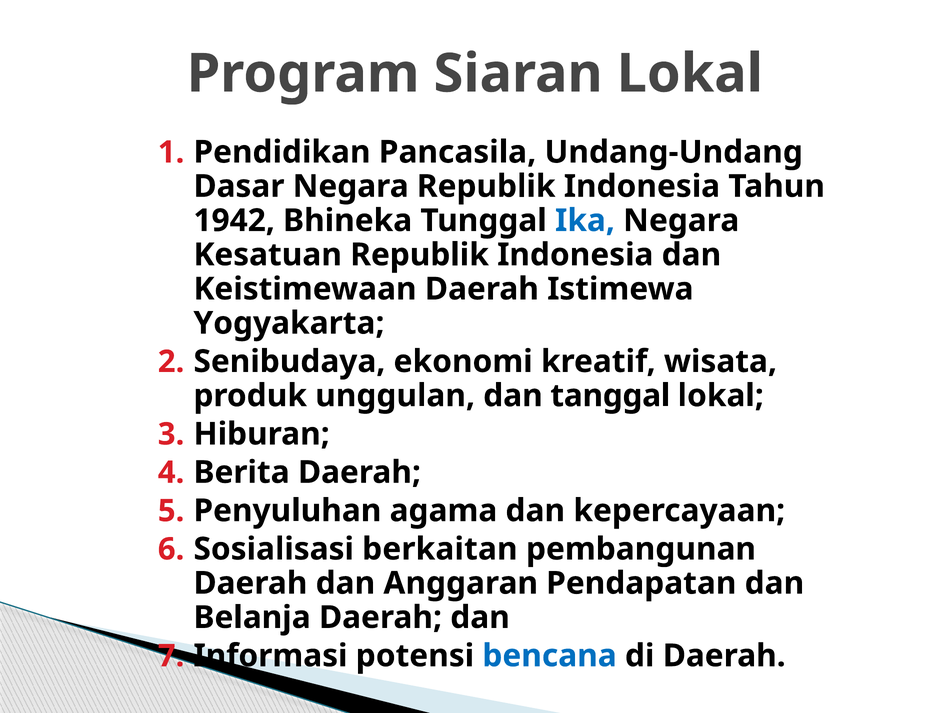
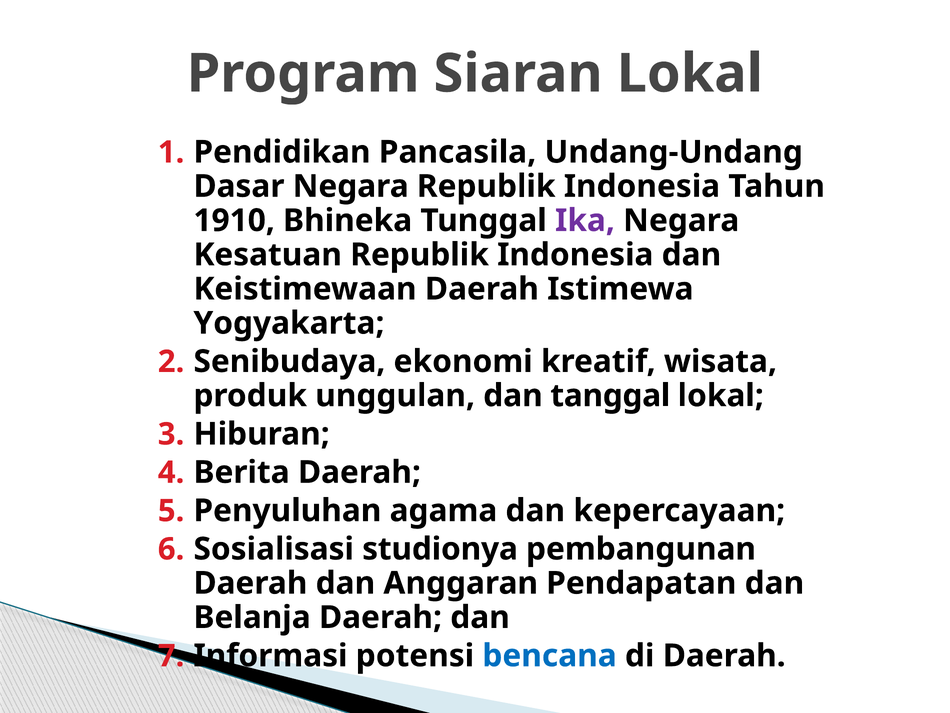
1942: 1942 -> 1910
Ika colour: blue -> purple
berkaitan: berkaitan -> studionya
